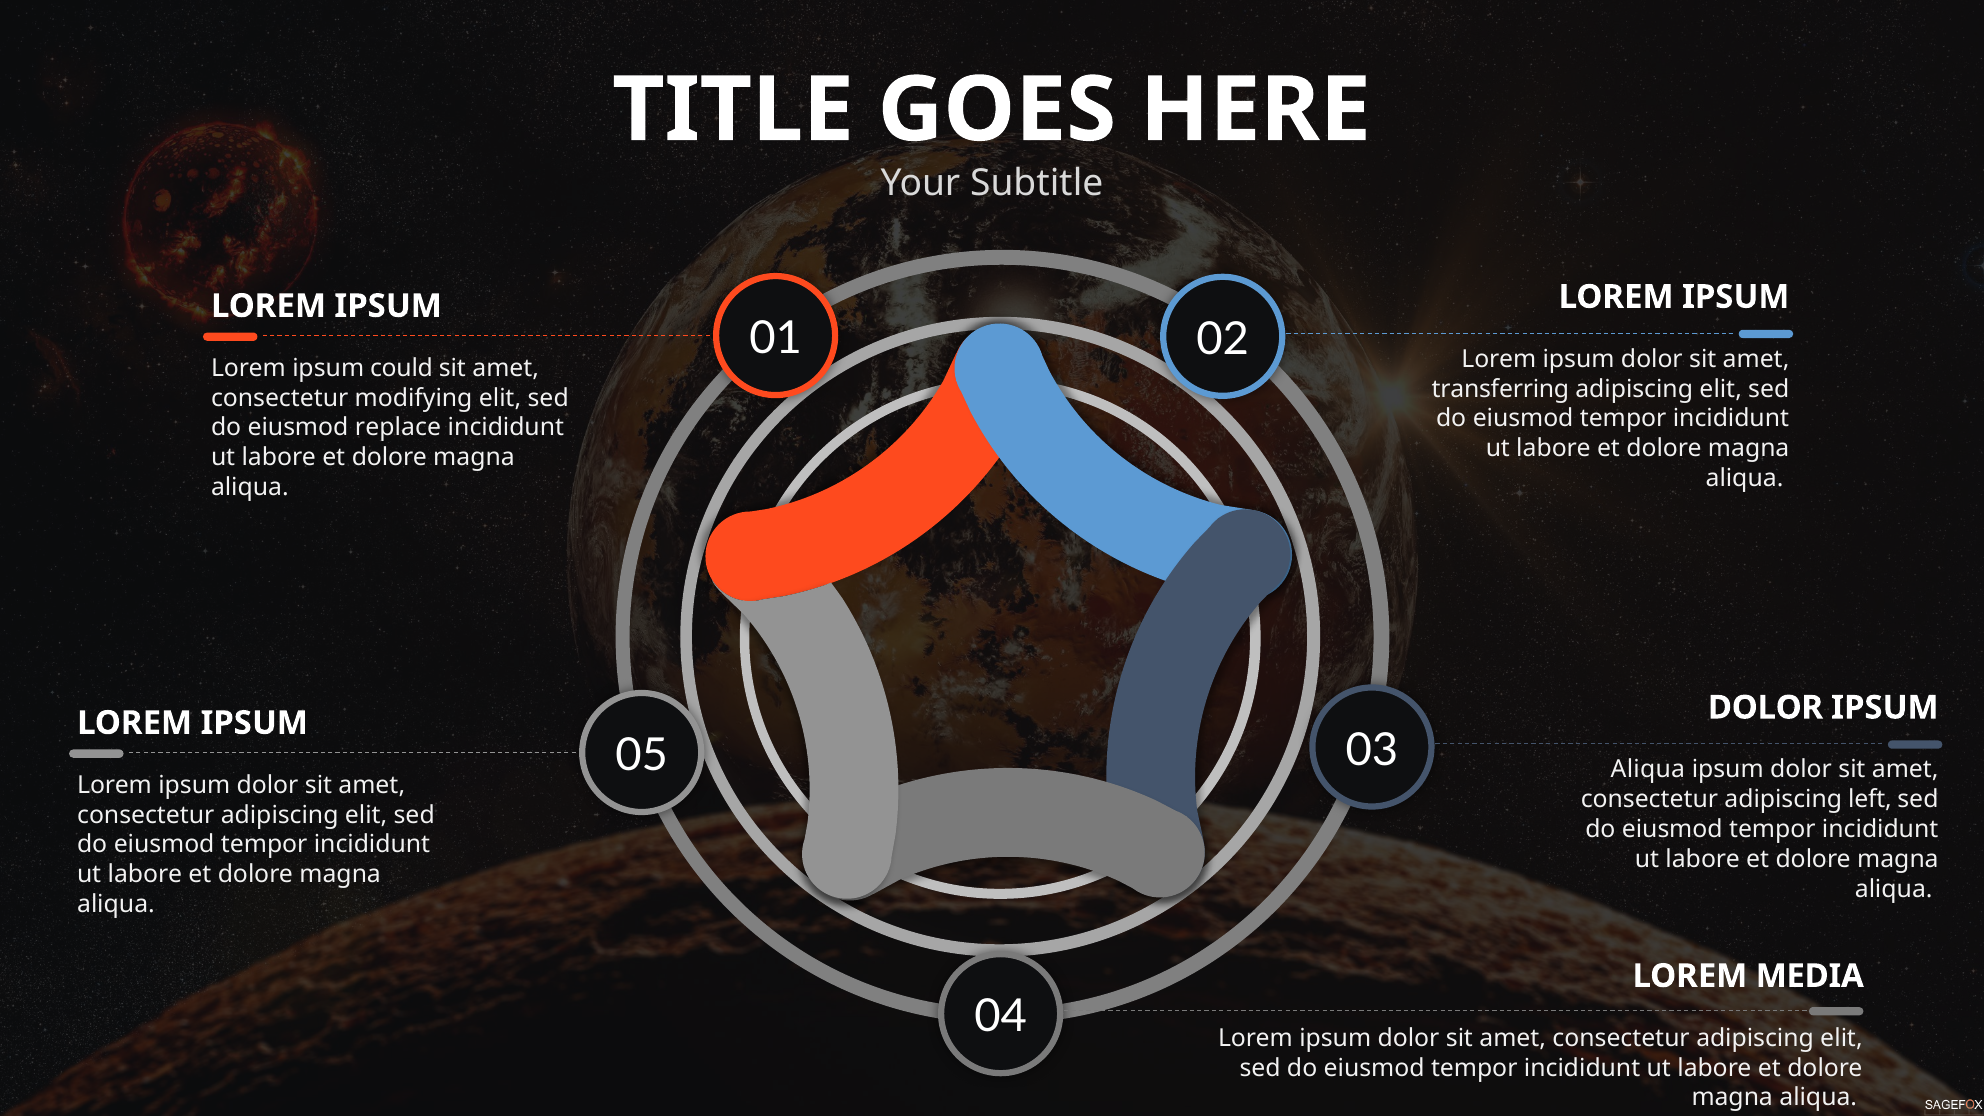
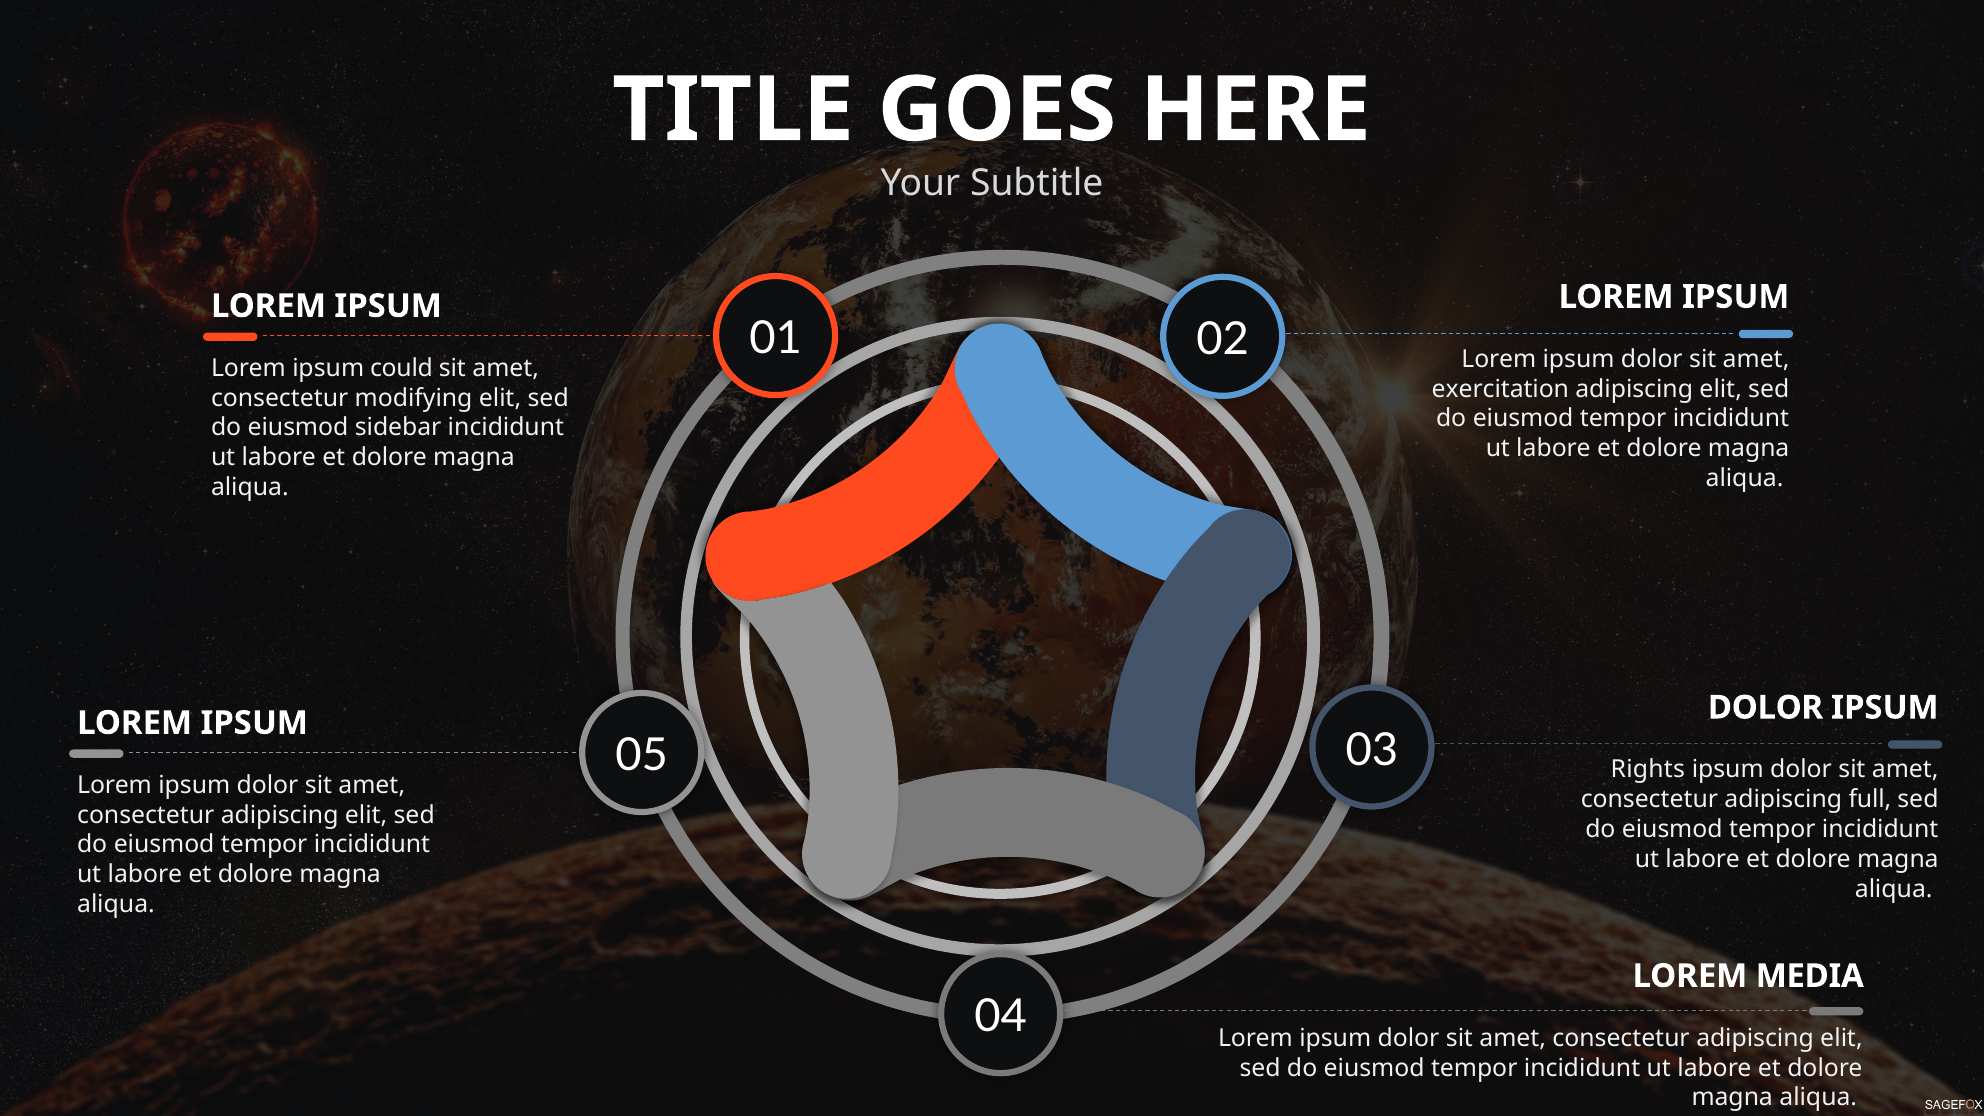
transferring: transferring -> exercitation
replace: replace -> sidebar
Aliqua at (1648, 770): Aliqua -> Rights
left: left -> full
